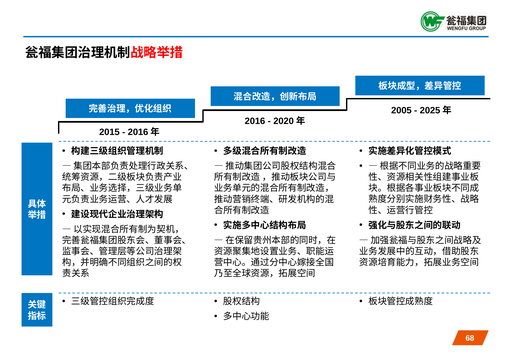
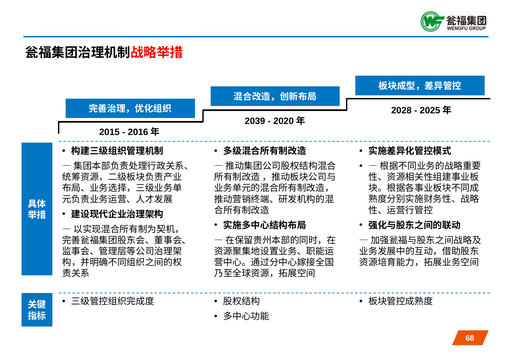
2005: 2005 -> 2028
2016: 2016 -> 2039
